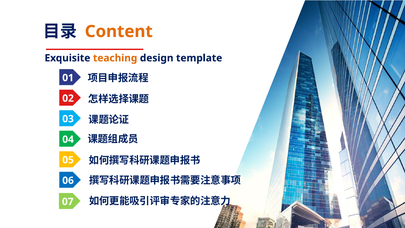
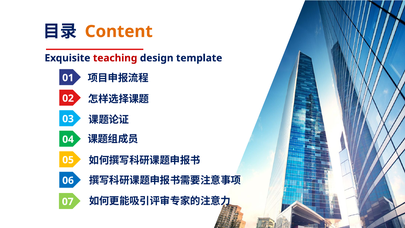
teaching colour: orange -> red
